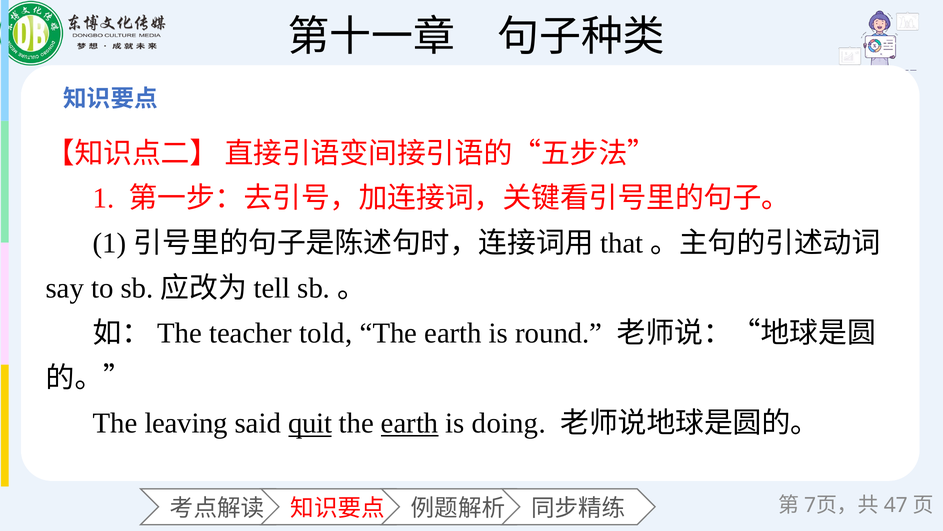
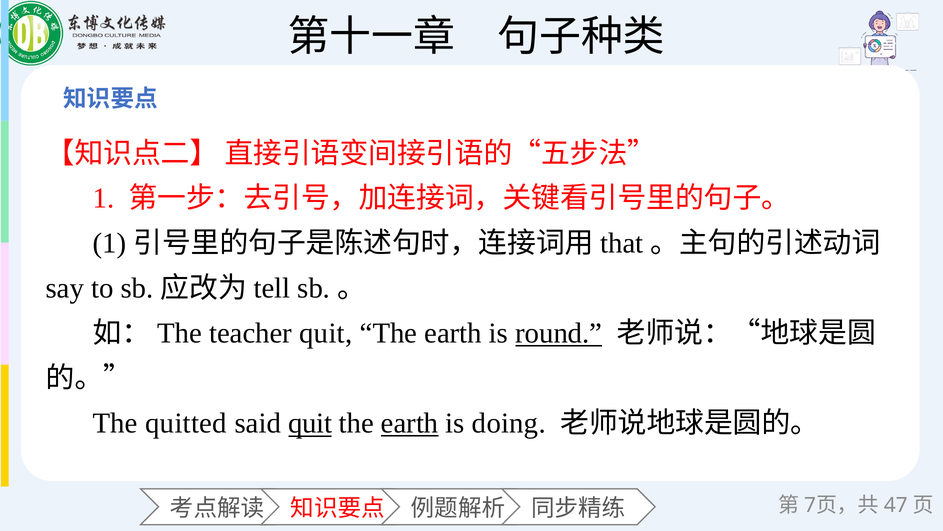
teacher told: told -> quit
round underline: none -> present
leaving: leaving -> quitted
